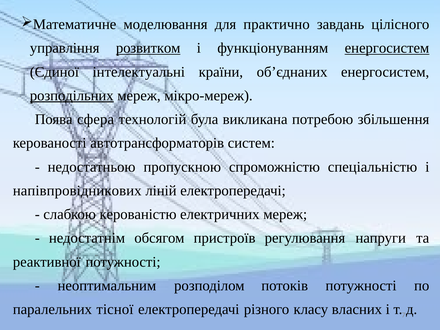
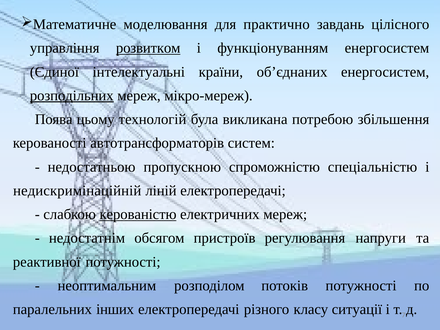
енергосистем at (387, 48) underline: present -> none
сфера: сфера -> цьому
напівпровідникових: напівпровідникових -> недискримінаційній
керованістю underline: none -> present
тісної: тісної -> інших
власних: власних -> ситуації
